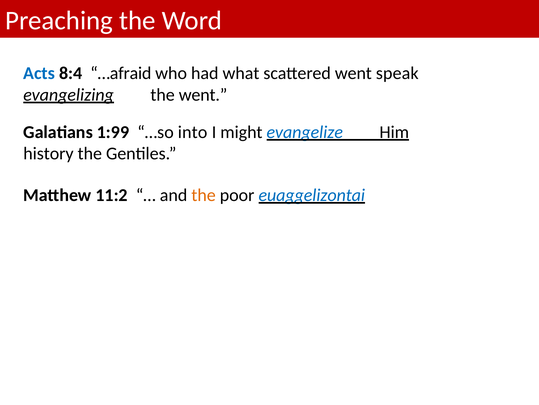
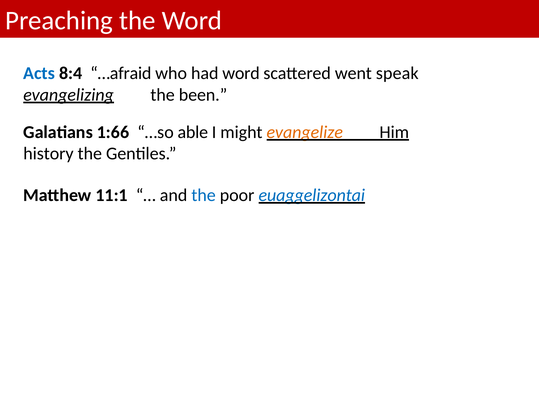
had what: what -> word
the went: went -> been
1:99: 1:99 -> 1:66
into: into -> able
evangelize colour: blue -> orange
11:2: 11:2 -> 11:1
the at (204, 195) colour: orange -> blue
